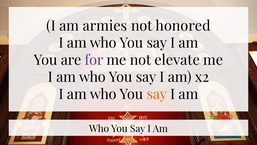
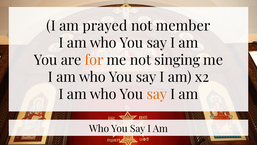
armies: armies -> prayed
honored: honored -> member
for colour: purple -> orange
elevate: elevate -> singing
